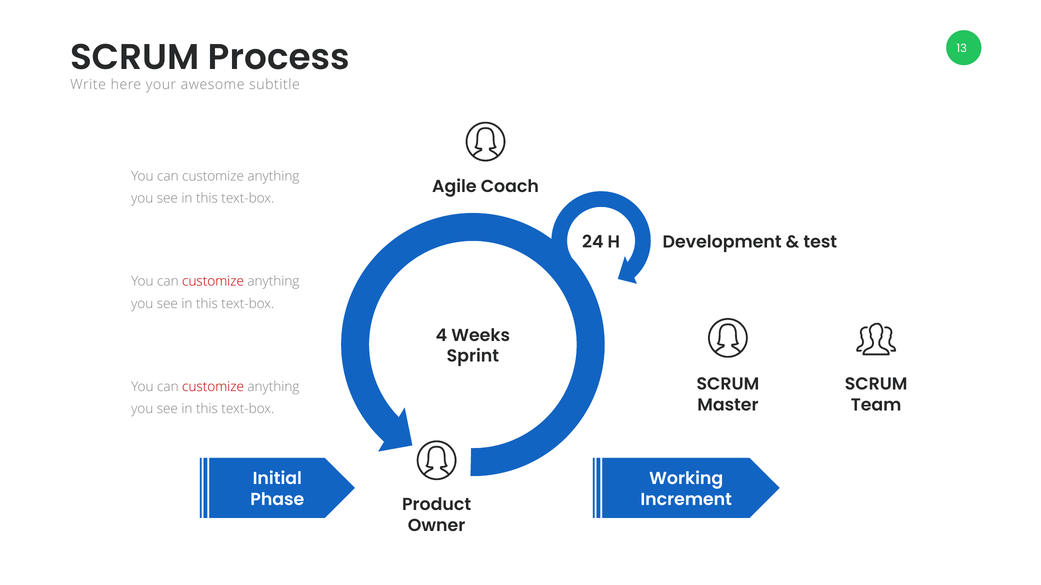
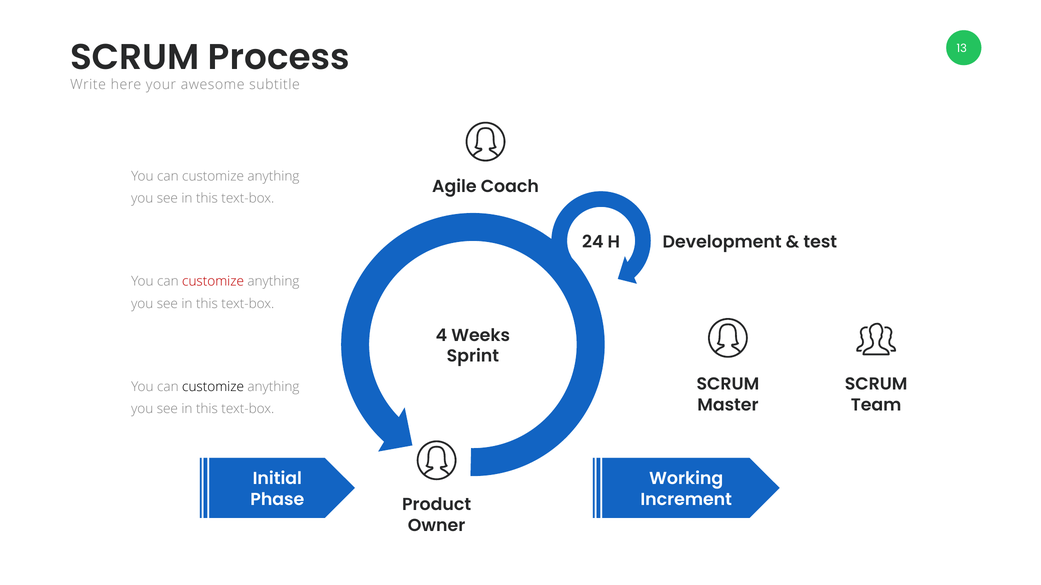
customize at (213, 387) colour: red -> black
